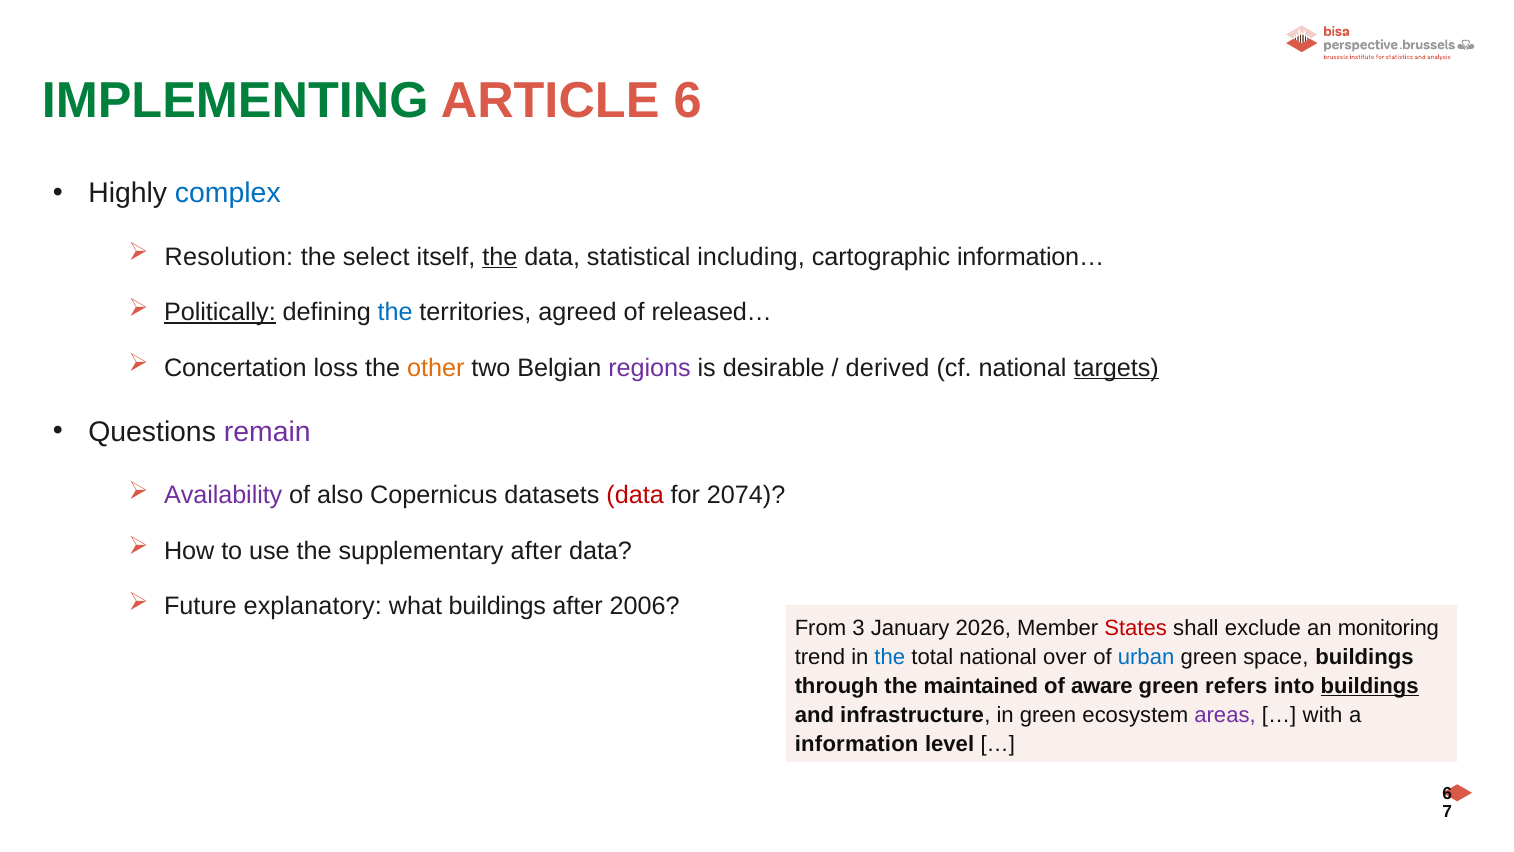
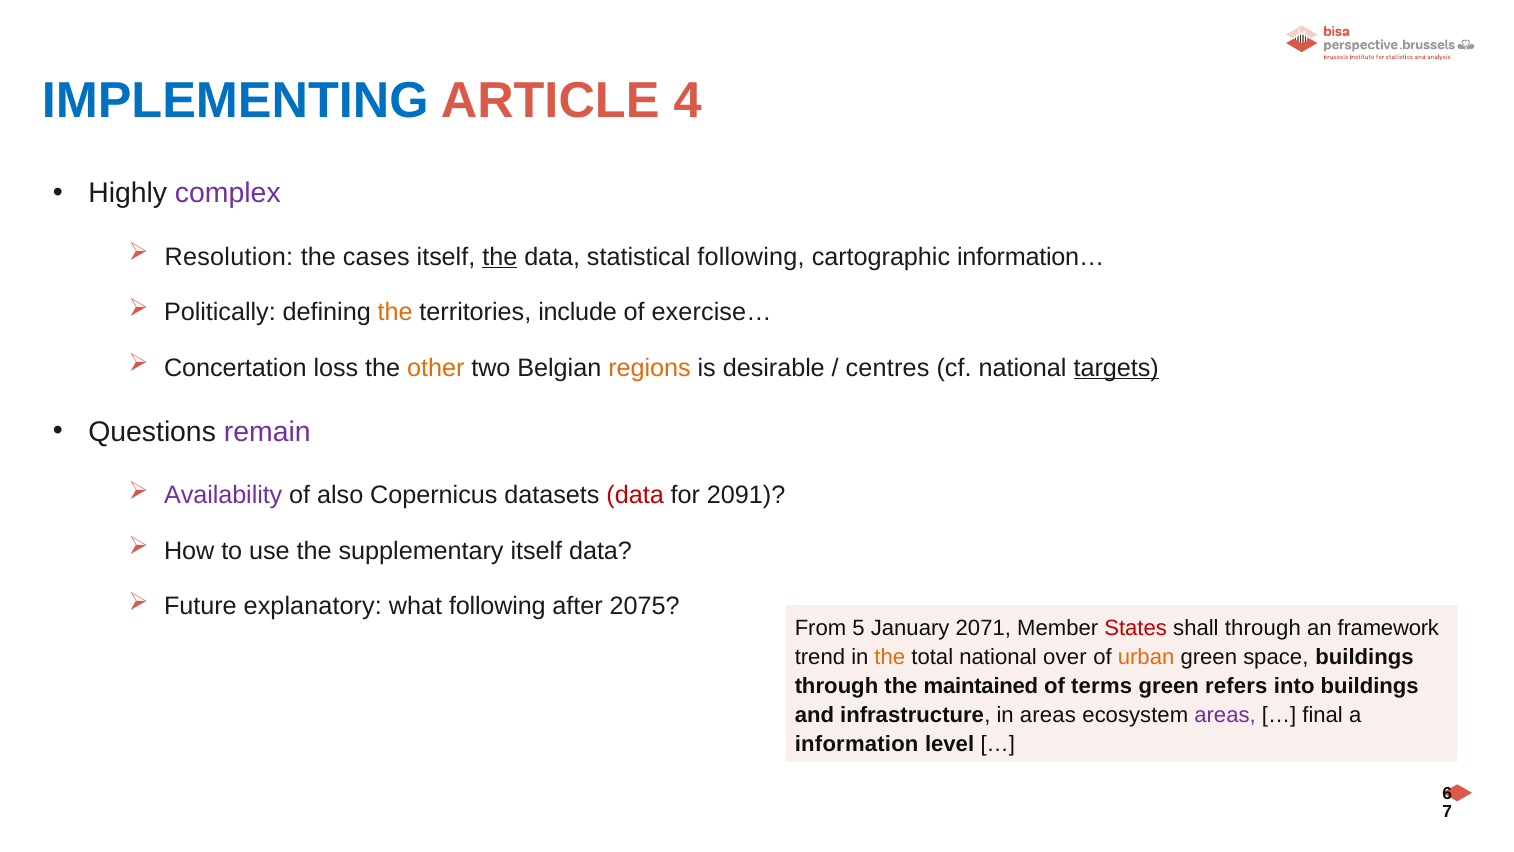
IMPLEMENTING colour: green -> blue
ARTICLE 6: 6 -> 4
complex colour: blue -> purple
select: select -> cases
statistical including: including -> following
Politically underline: present -> none
the at (395, 312) colour: blue -> orange
agreed: agreed -> include
released…: released… -> exercise…
regions colour: purple -> orange
derived: derived -> centres
2074: 2074 -> 2091
supplementary after: after -> itself
what buildings: buildings -> following
2006: 2006 -> 2075
3: 3 -> 5
2026: 2026 -> 2071
shall exclude: exclude -> through
monitoring: monitoring -> framework
the at (890, 657) colour: blue -> orange
urban colour: blue -> orange
aware: aware -> terms
buildings at (1370, 686) underline: present -> none
in green: green -> areas
with: with -> final
